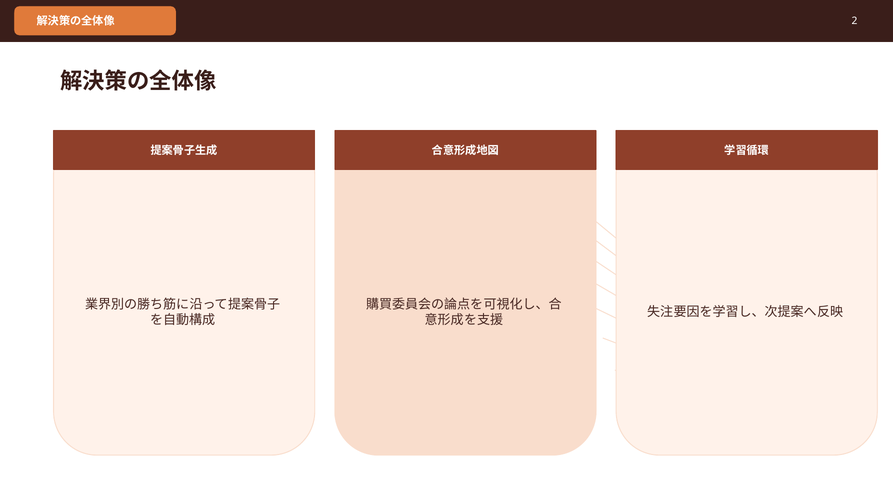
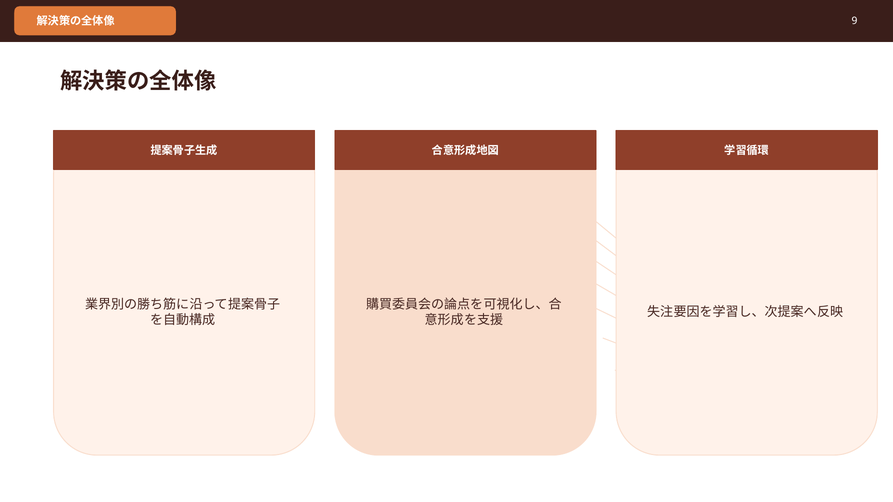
2: 2 -> 9
